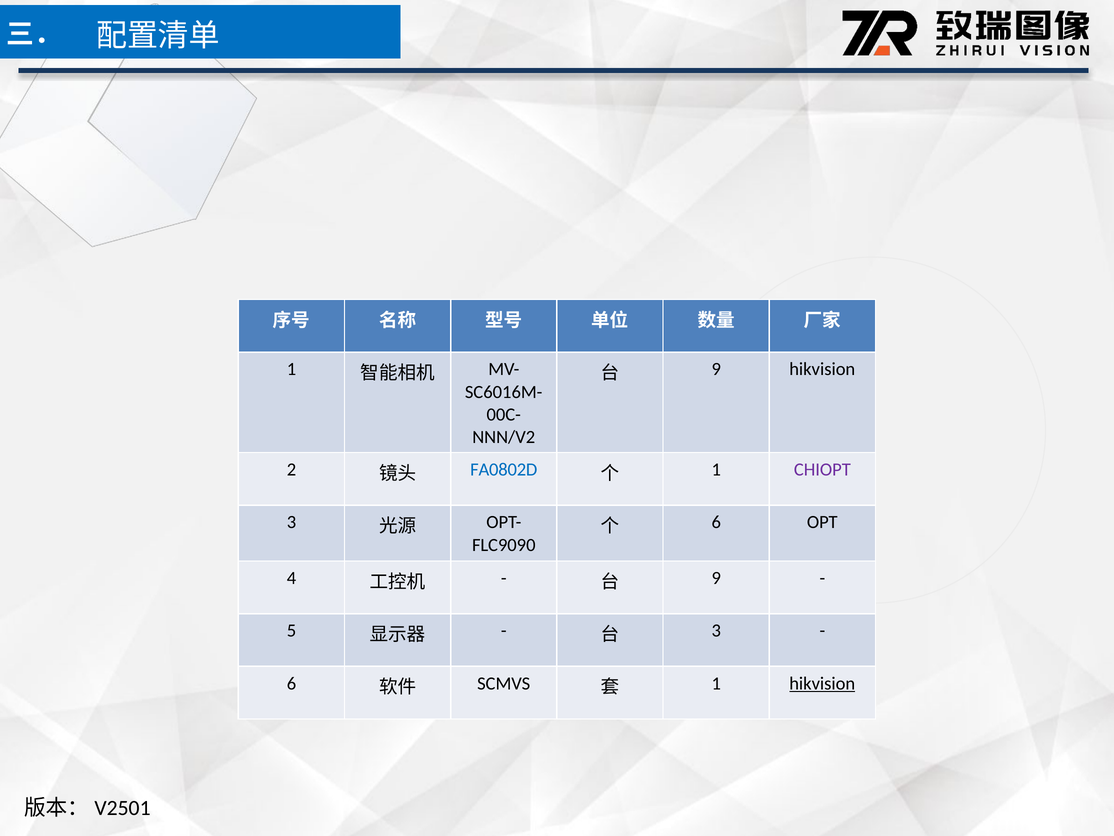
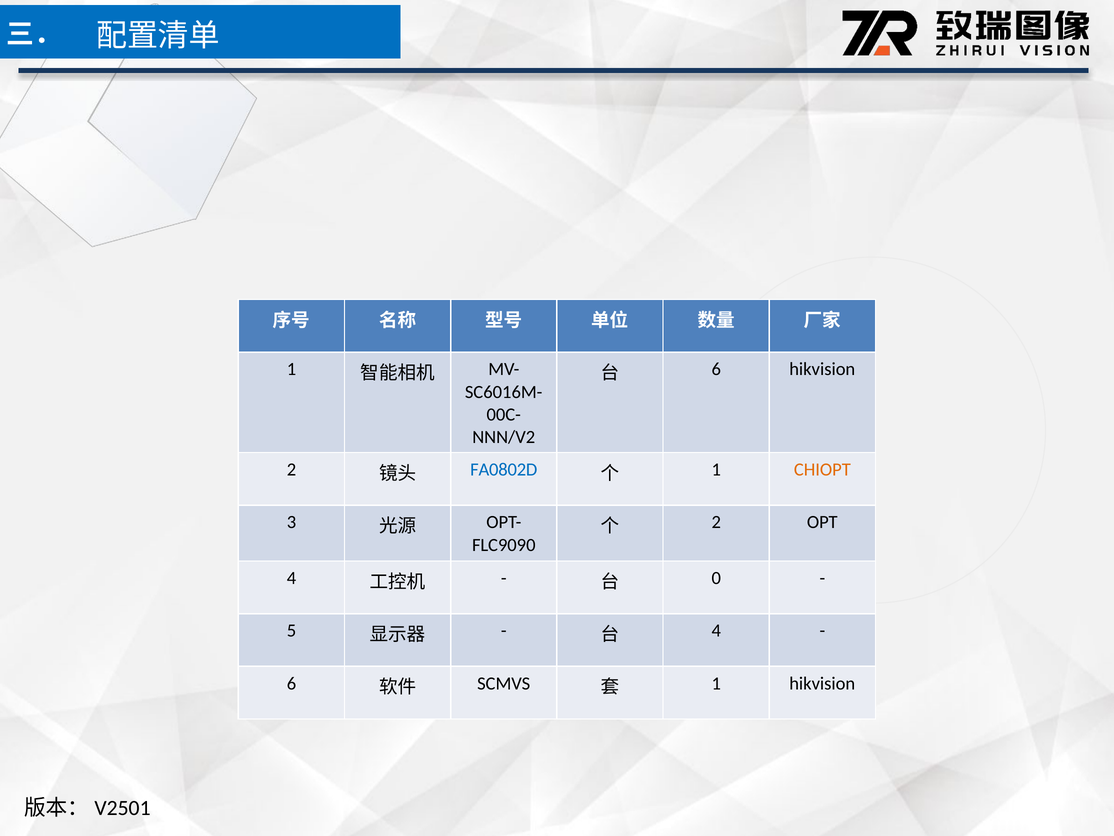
9 at (716, 369): 9 -> 6
CHIOPT colour: purple -> orange
6 at (716, 522): 6 -> 2
9 at (716, 578): 9 -> 0
3 at (716, 630): 3 -> 4
hikvision at (822, 683) underline: present -> none
